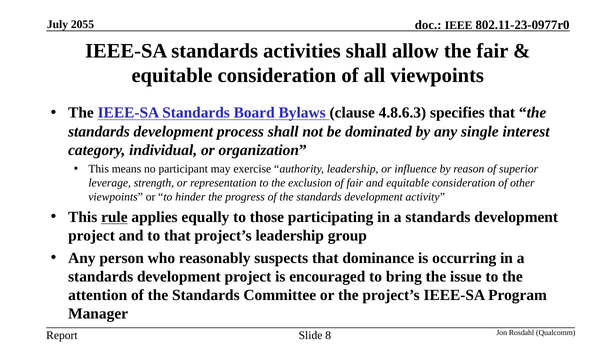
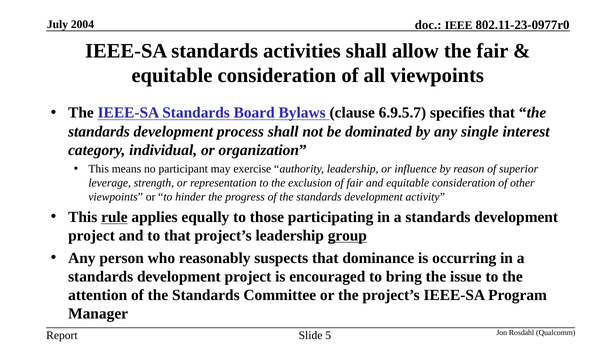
2055: 2055 -> 2004
4.8.6.3: 4.8.6.3 -> 6.9.5.7
group underline: none -> present
8: 8 -> 5
